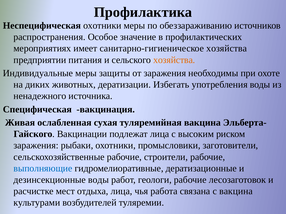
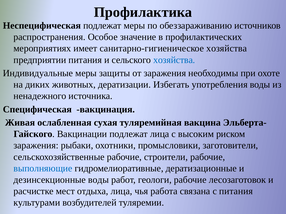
Неспецифическая охотники: охотники -> подлежат
хозяйства at (174, 60) colour: orange -> blue
с вакцина: вакцина -> питания
